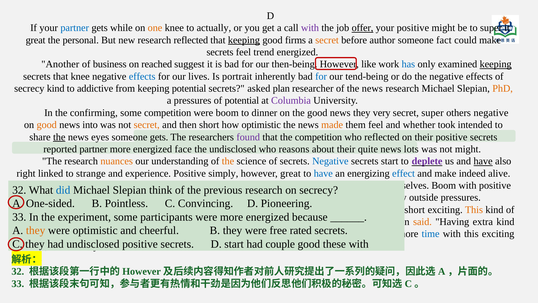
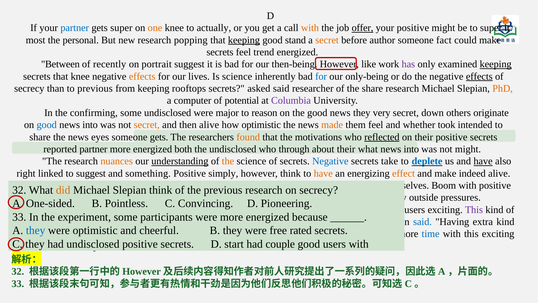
gets while: while -> super
with at (310, 28) colour: purple -> orange
great at (36, 40): great -> most
research reflected: reflected -> popping
firms: firms -> stand
Another at (60, 64): Another -> Between
business: business -> recently
reached: reached -> portrait
has colour: blue -> purple
effects at (142, 76) colour: blue -> orange
Is portrait: portrait -> science
tend-being: tend-being -> only-being
effects at (479, 76) underline: none -> present
secrecy kind: kind -> than
to addictive: addictive -> previous
keeping potential: potential -> rooftops
asked plan: plan -> said
of the news: news -> share
a pressures: pressures -> computer
some competition: competition -> undisclosed
were boom: boom -> major
dinner: dinner -> reason
secret super: super -> down
others negative: negative -> originate
good at (47, 125) colour: orange -> blue
then short: short -> alive
the at (59, 137) underline: present -> none
found colour: purple -> orange
the competition: competition -> motivations
reflected at (382, 137) underline: none -> present
energized face: face -> both
who reasons: reasons -> through
their quite: quite -> what
lots at (411, 149): lots -> into
understanding underline: none -> present
secrets start: start -> take
deplete colour: purple -> blue
to strange: strange -> suggest
experience: experience -> something
however great: great -> think
have at (323, 173) colour: blue -> orange
effect colour: blue -> orange
did colour: blue -> orange
short at (415, 209): short -> users
This at (474, 209) colour: orange -> purple
said at (422, 222) colour: orange -> blue
they at (36, 230) colour: orange -> blue
good these: these -> users
